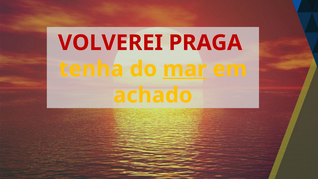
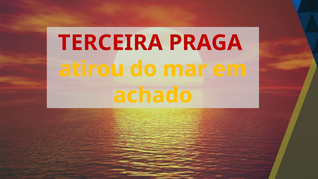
VOLVEREI: VOLVEREI -> TERCEIRA
tenha: tenha -> atirou
mar underline: present -> none
